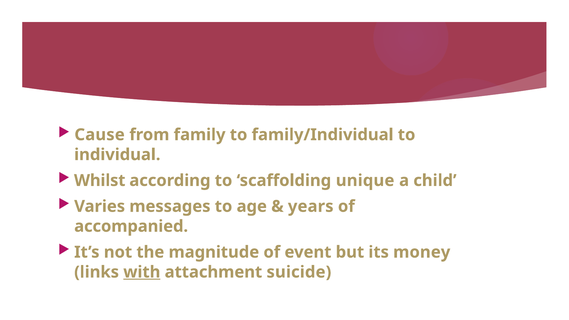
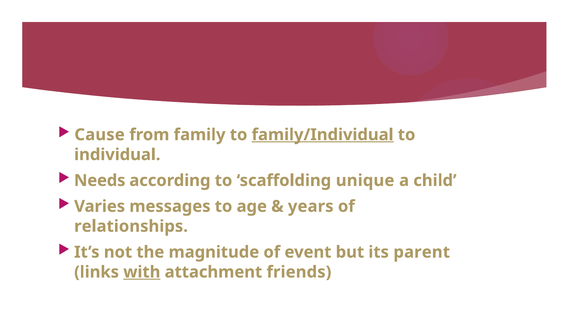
family/Individual underline: none -> present
Whilst: Whilst -> Needs
accompanied: accompanied -> relationships
money: money -> parent
suicide: suicide -> friends
